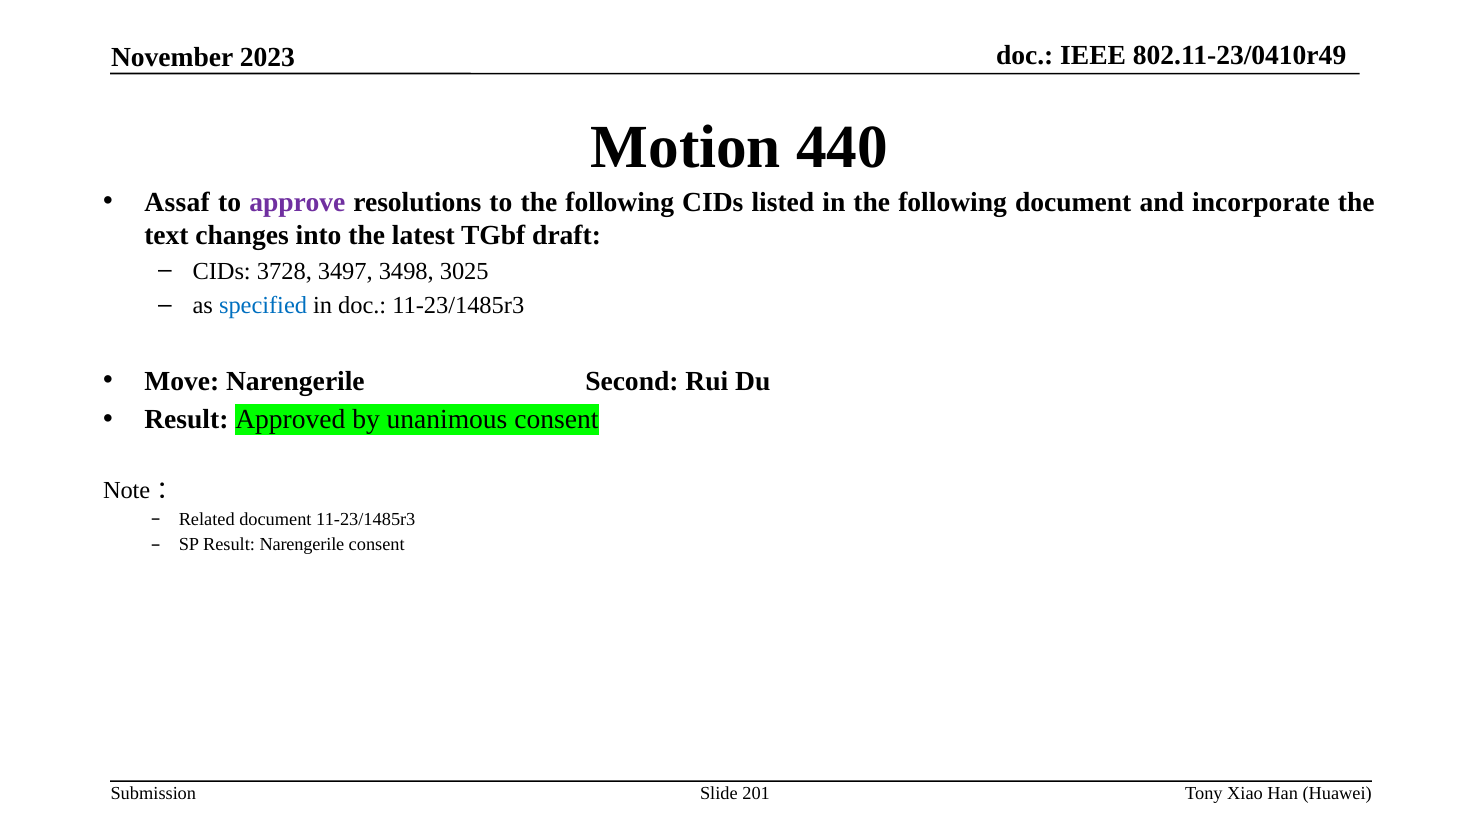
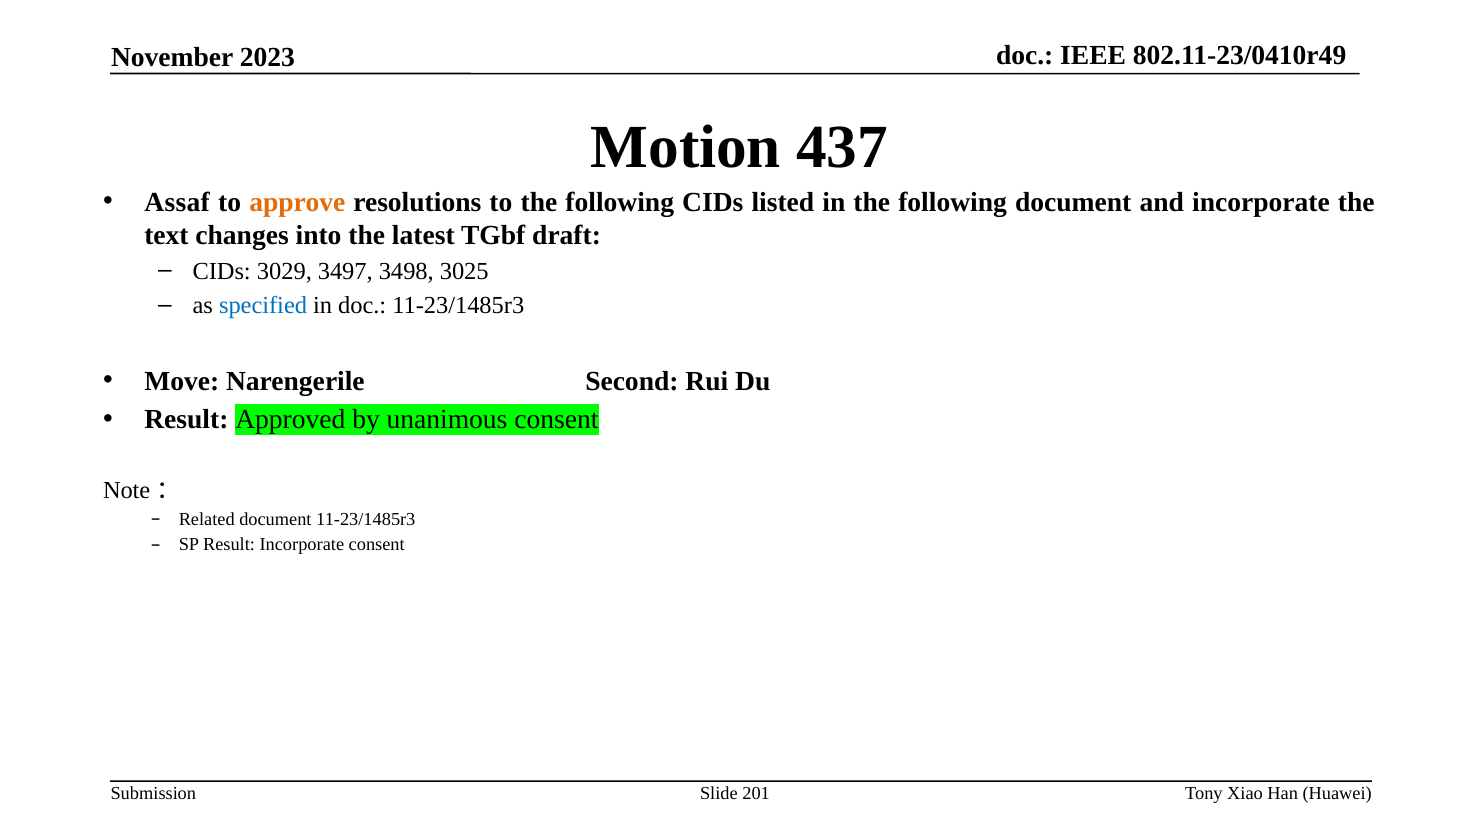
440: 440 -> 437
approve colour: purple -> orange
3728: 3728 -> 3029
Result Narengerile: Narengerile -> Incorporate
